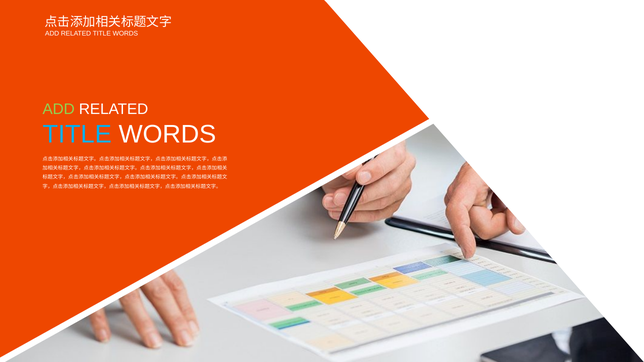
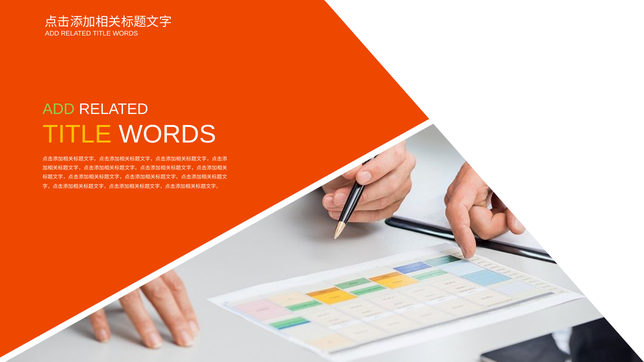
TITLE at (77, 134) colour: light blue -> yellow
